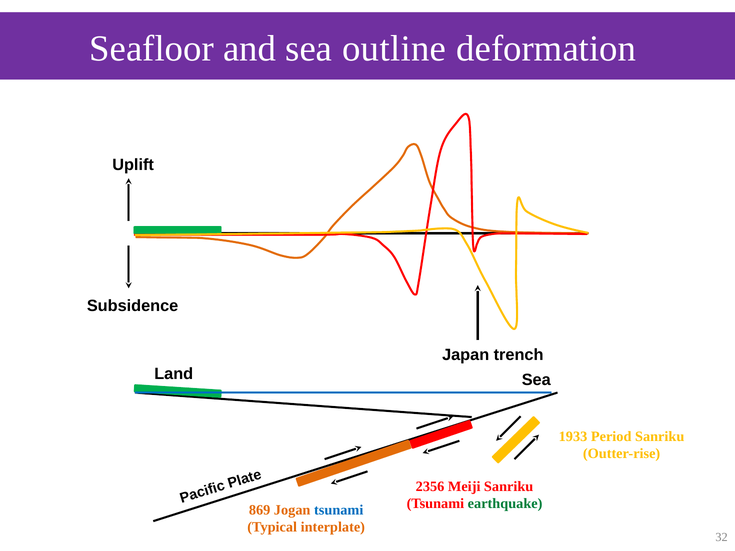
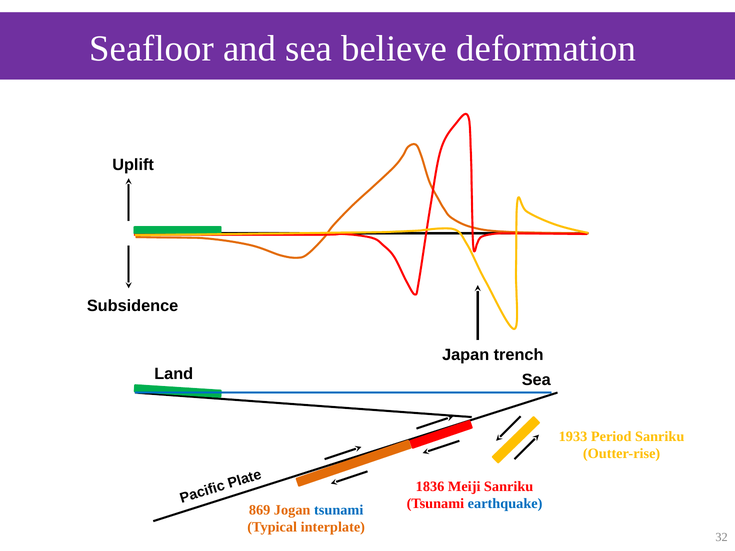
outline: outline -> believe
2356: 2356 -> 1836
earthquake colour: green -> blue
